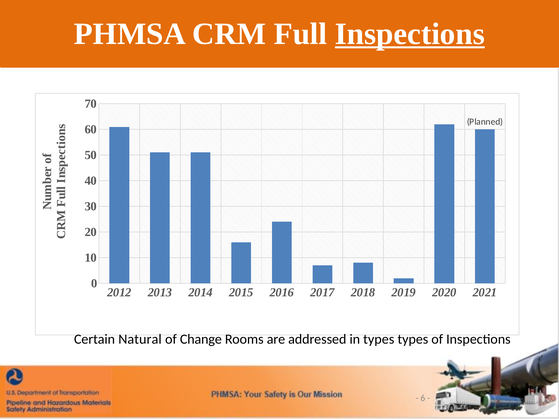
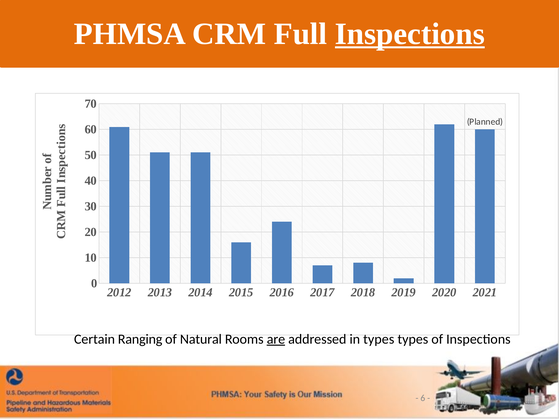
Natural: Natural -> Ranging
Change: Change -> Natural
are underline: none -> present
